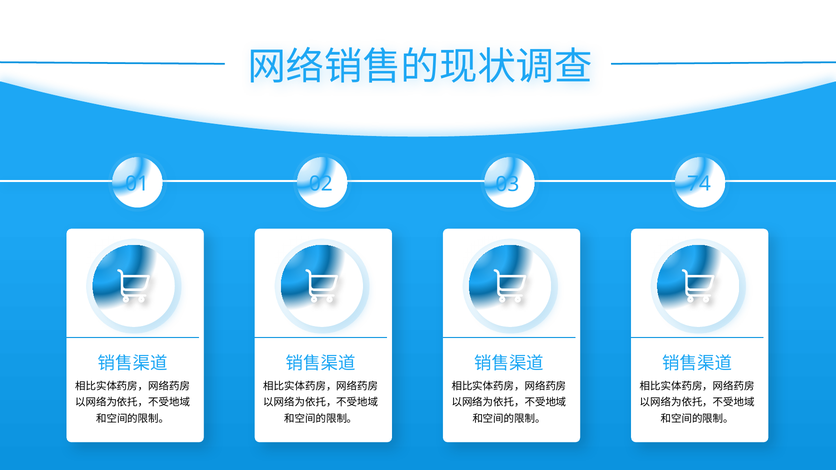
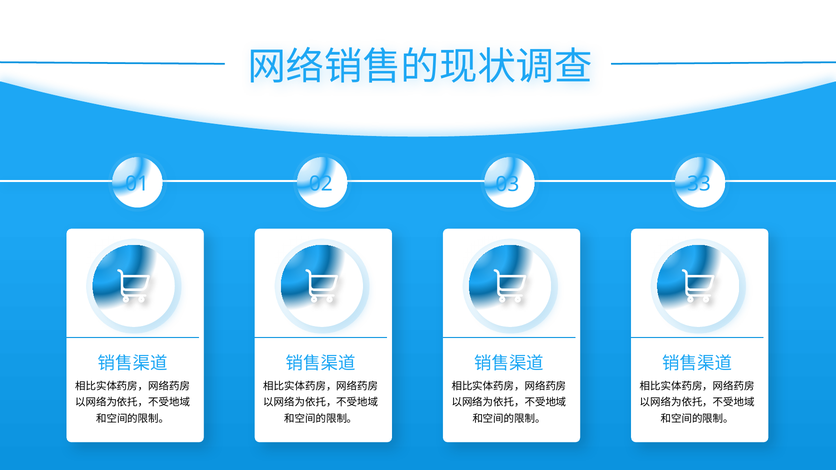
74: 74 -> 33
